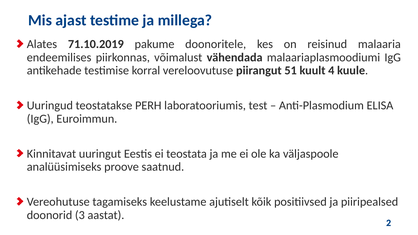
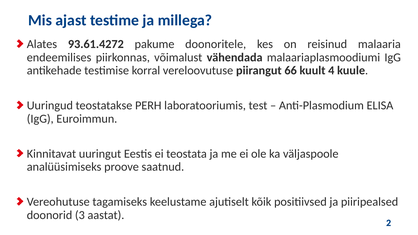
71.10.2019: 71.10.2019 -> 93.61.4272
51: 51 -> 66
